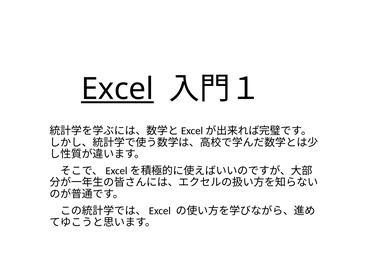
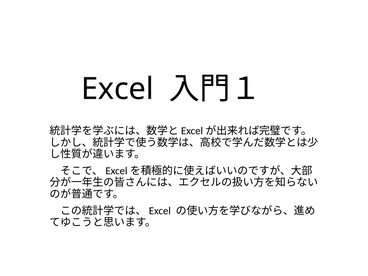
Excel underline: present -> none
